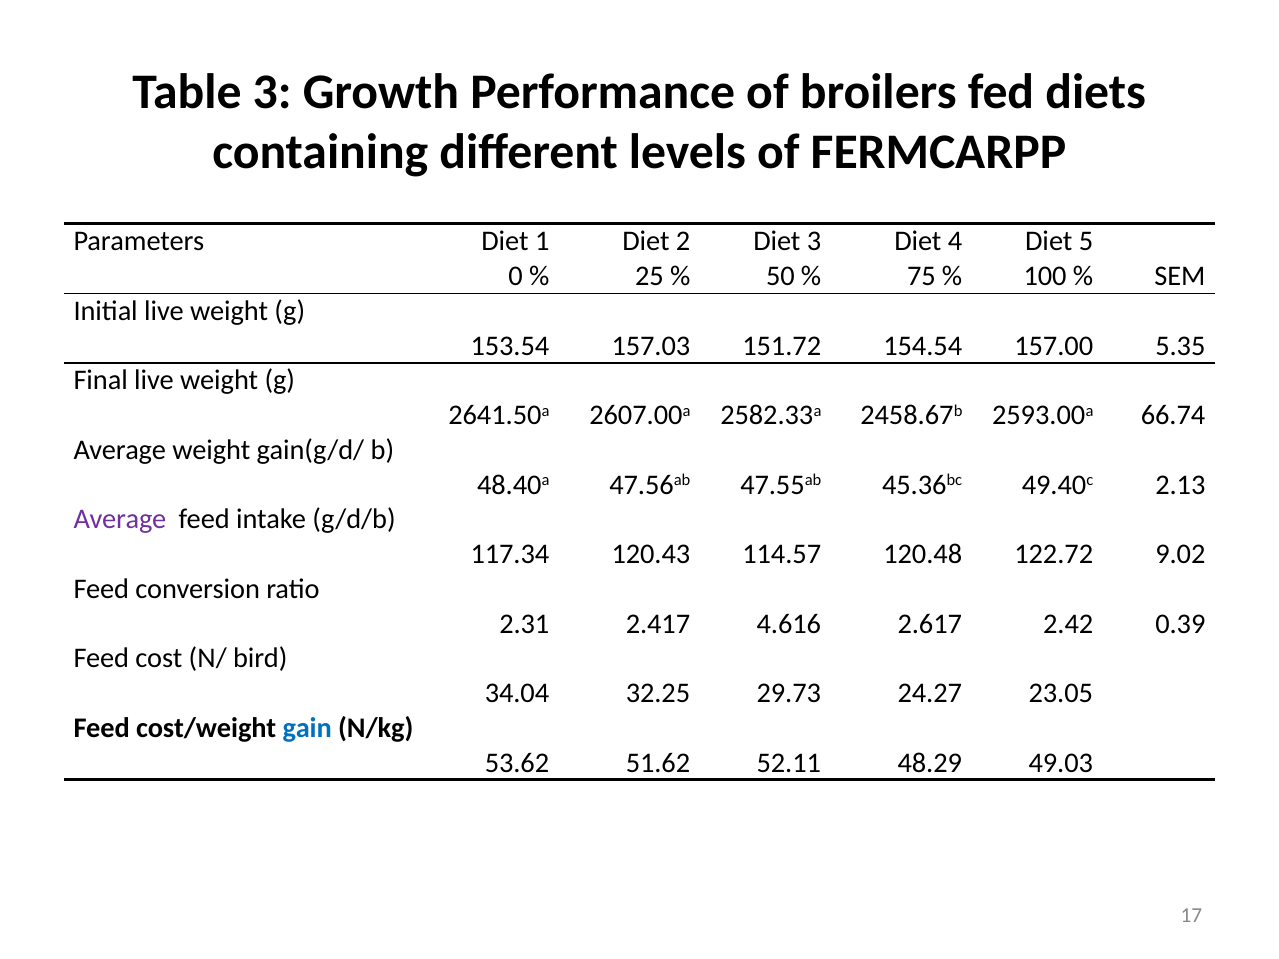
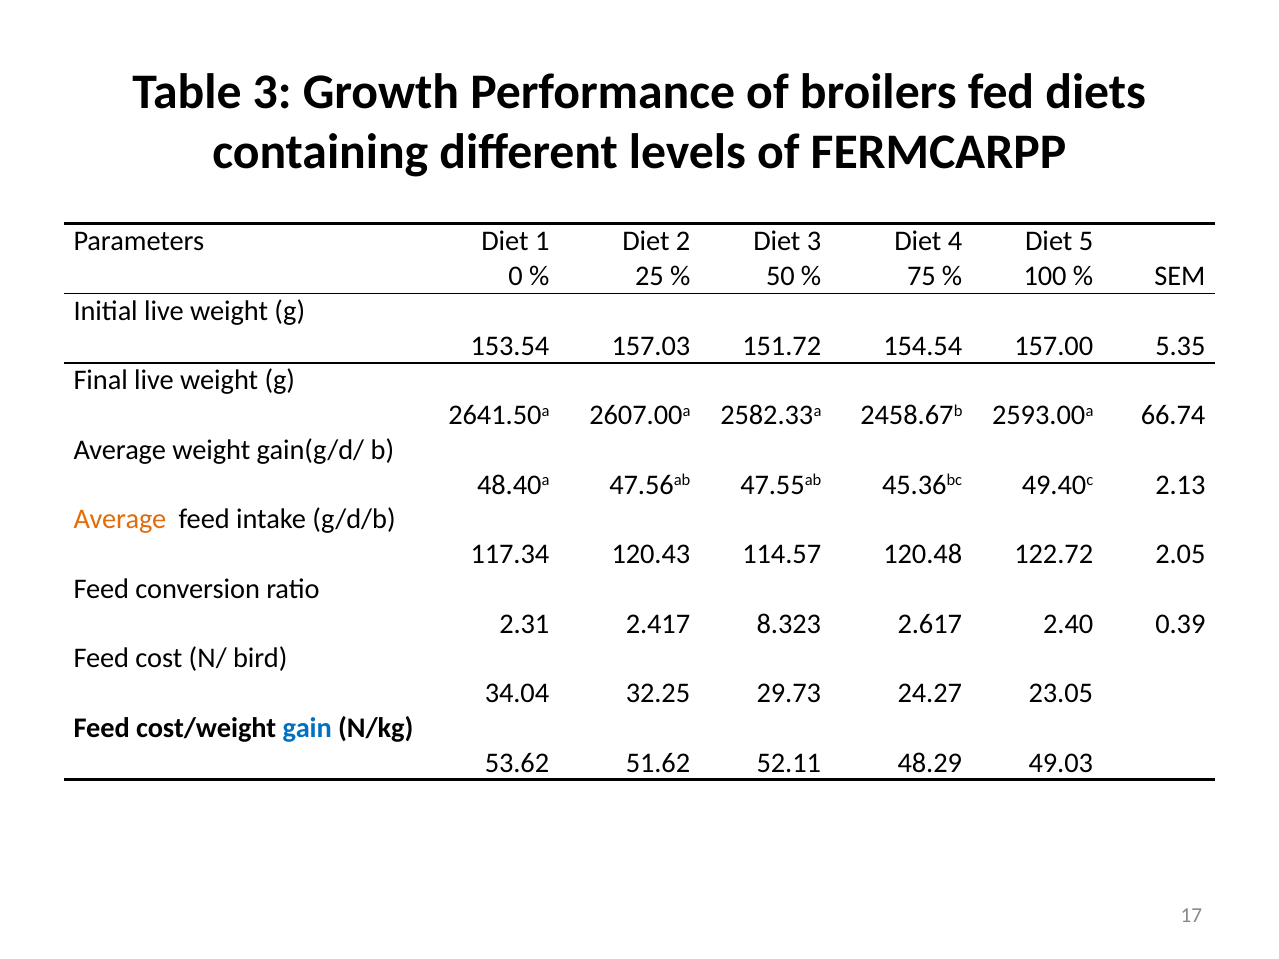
Average at (120, 520) colour: purple -> orange
9.02: 9.02 -> 2.05
4.616: 4.616 -> 8.323
2.42: 2.42 -> 2.40
